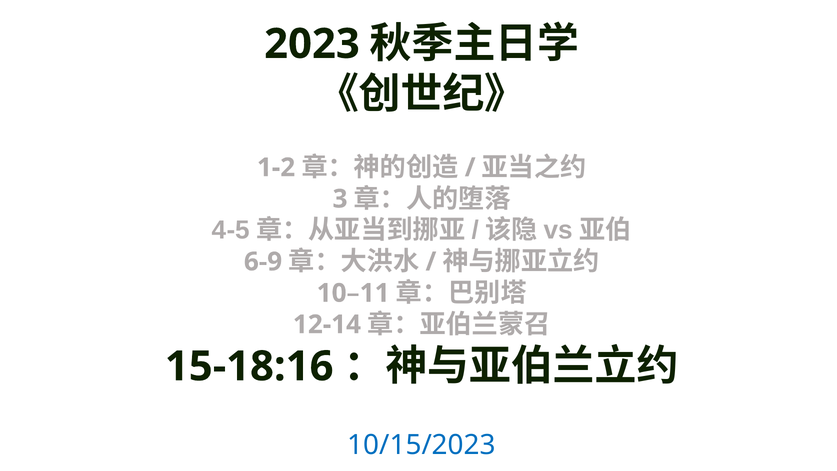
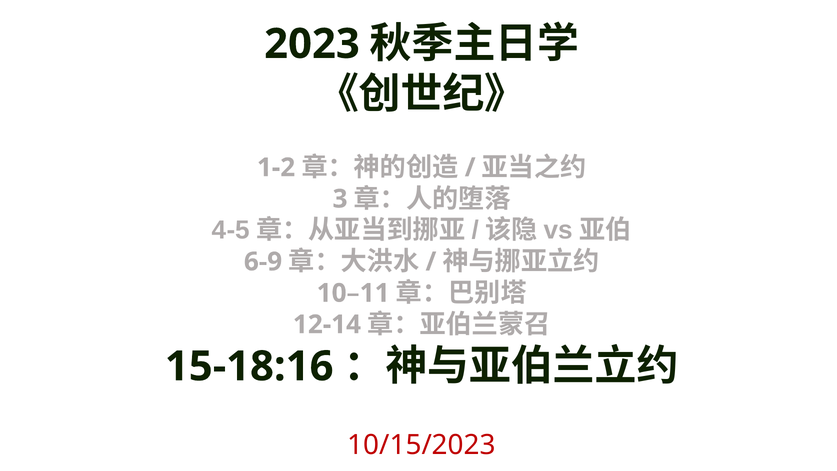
10/15/2023 colour: blue -> red
